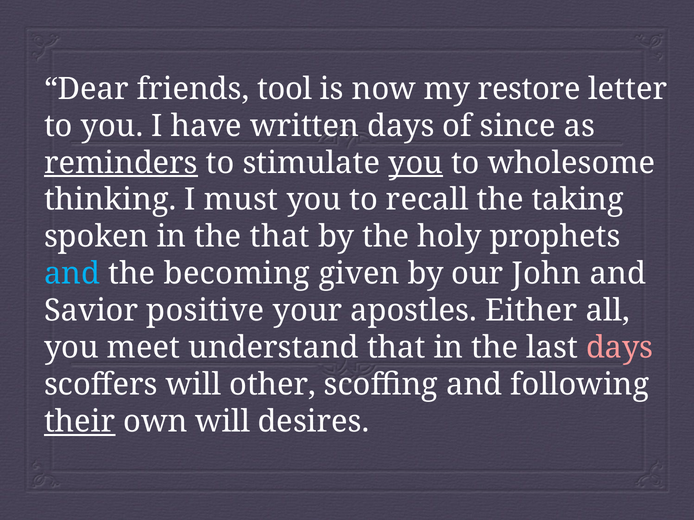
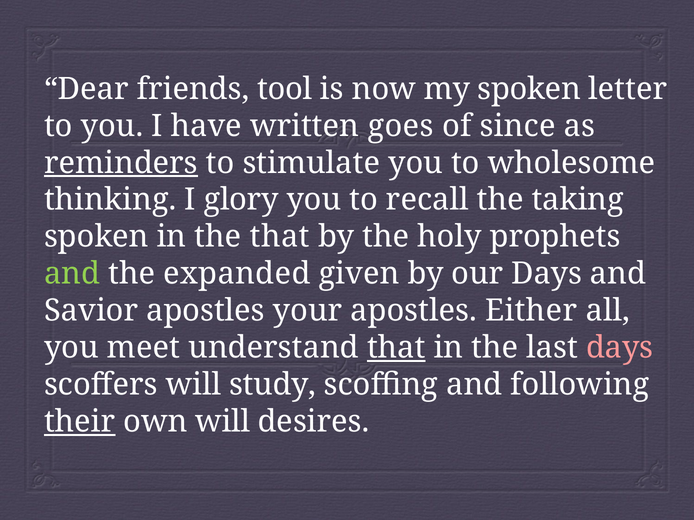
my restore: restore -> spoken
written days: days -> goes
you at (416, 163) underline: present -> none
must: must -> glory
and at (72, 274) colour: light blue -> light green
becoming: becoming -> expanded
our John: John -> Days
Savior positive: positive -> apostles
that at (396, 348) underline: none -> present
other: other -> study
